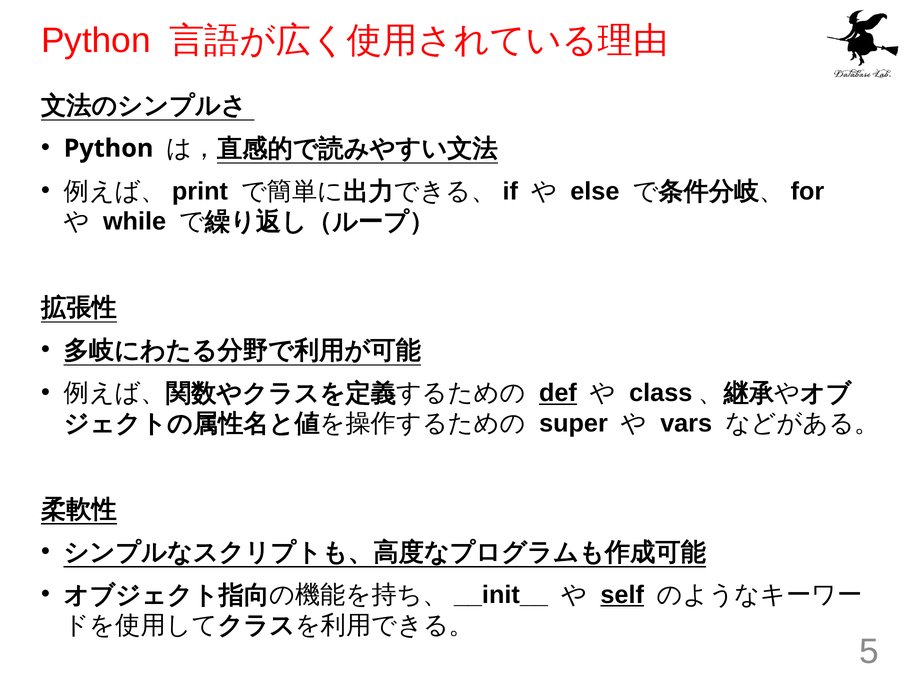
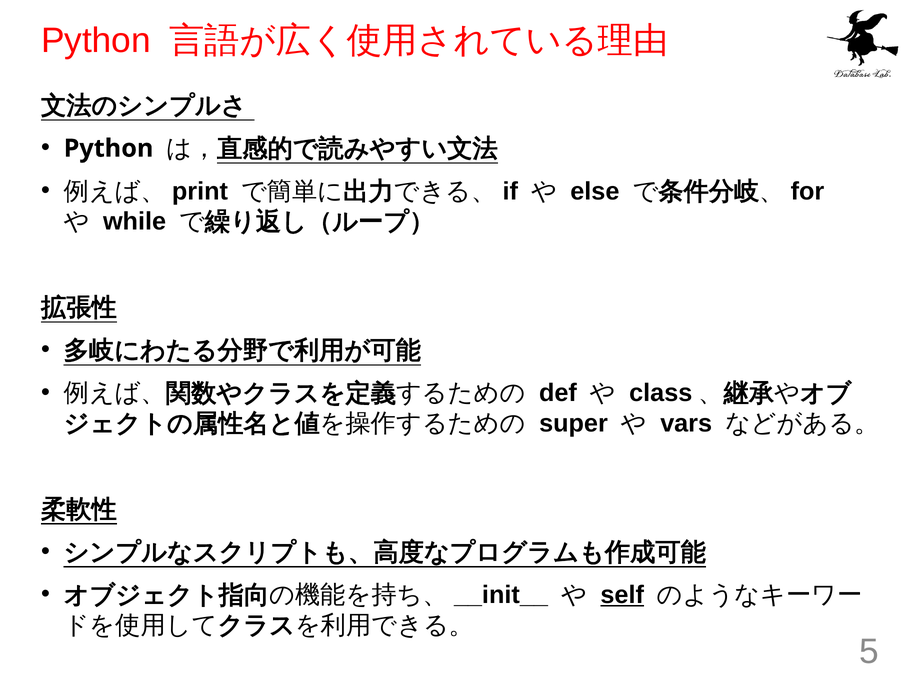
def underline: present -> none
